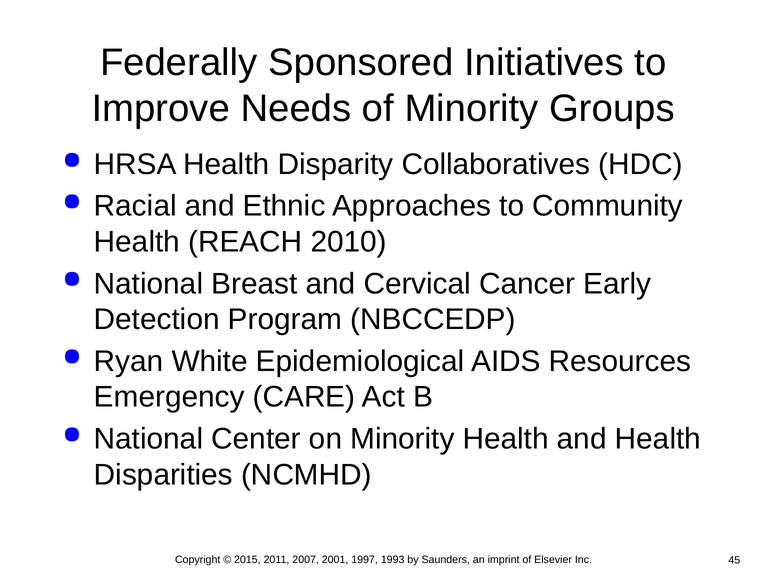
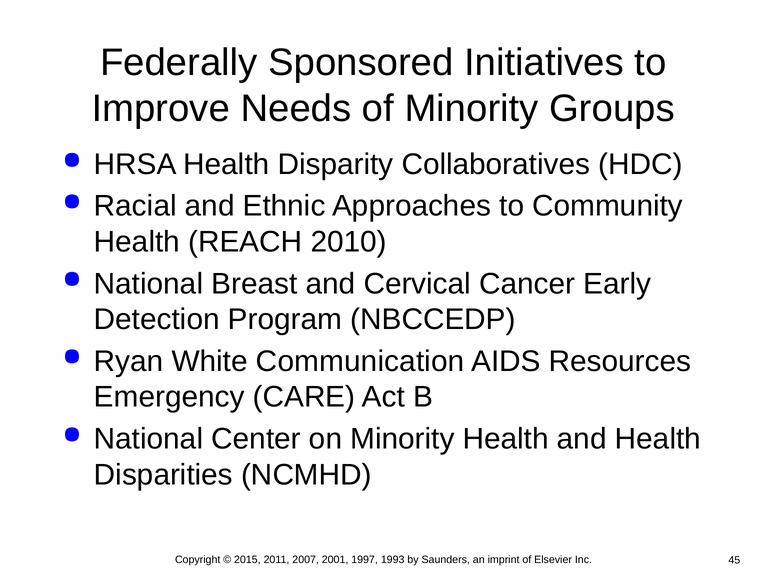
Epidemiological: Epidemiological -> Communication
